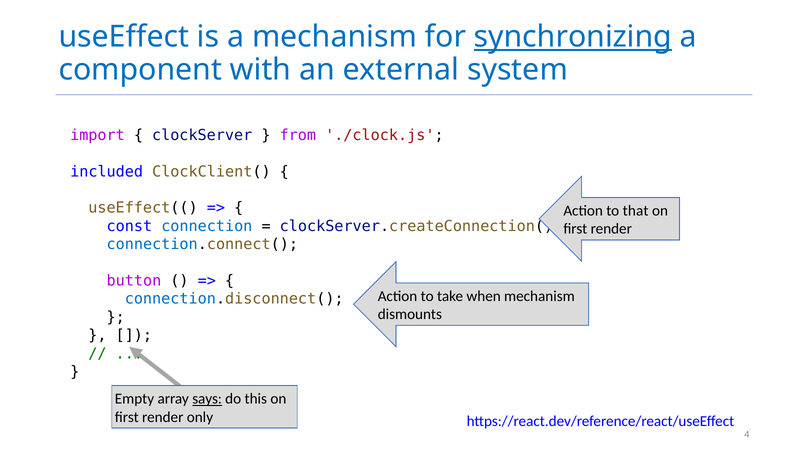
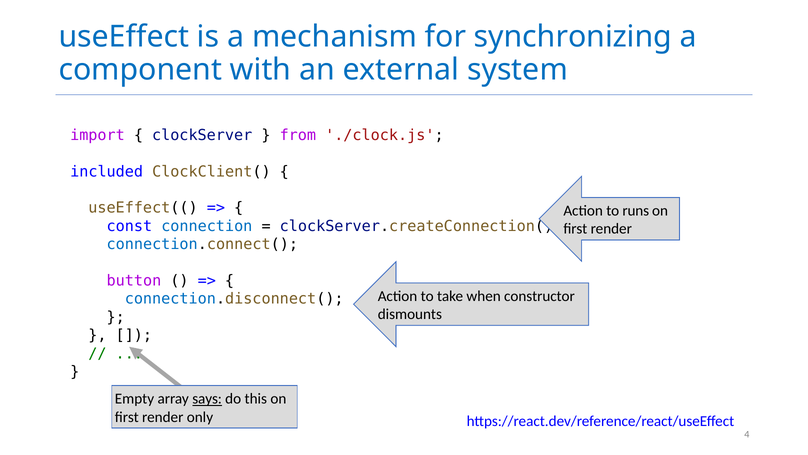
synchronizing underline: present -> none
that: that -> runs
when mechanism: mechanism -> constructor
